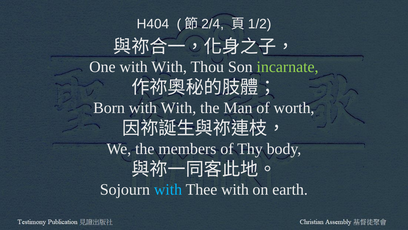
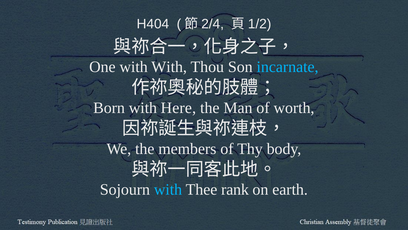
incarnate colour: light green -> light blue
Born with With: With -> Here
Thee with: with -> rank
